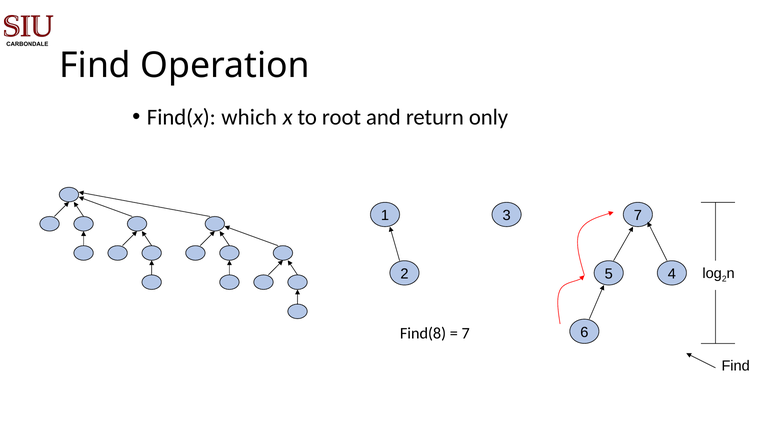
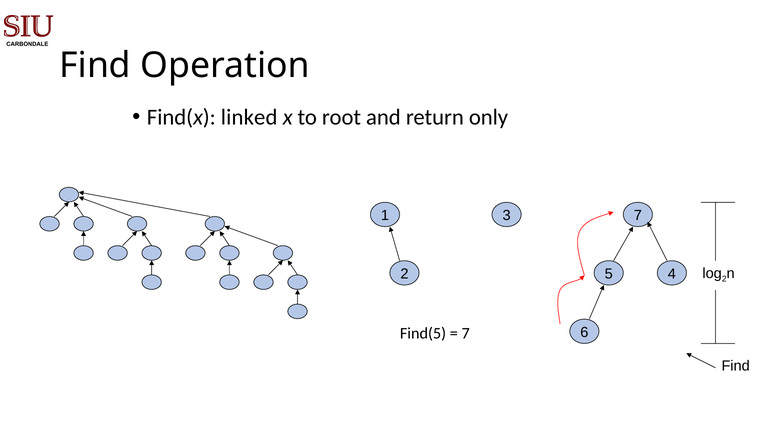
which: which -> linked
Find(8: Find(8 -> Find(5
